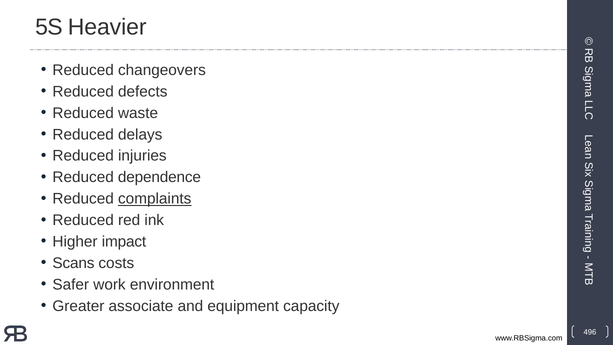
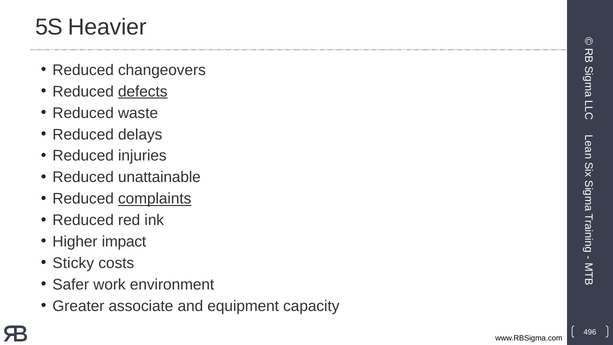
defects underline: none -> present
dependence: dependence -> unattainable
Scans: Scans -> Sticky
